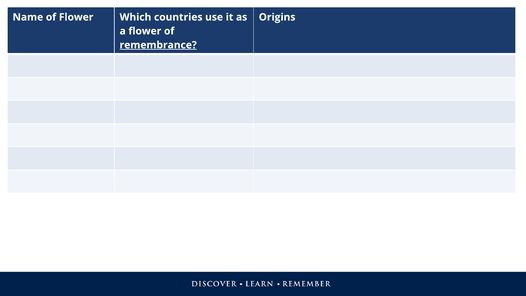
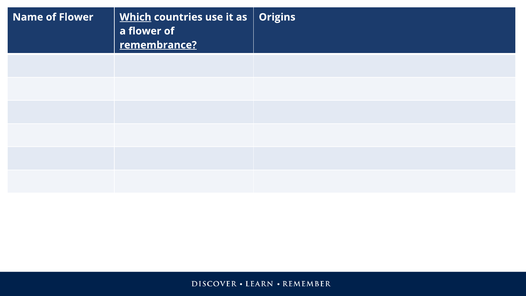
Which underline: none -> present
